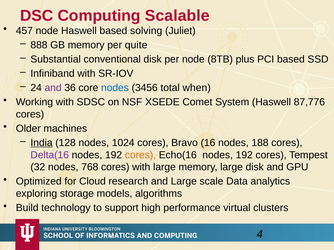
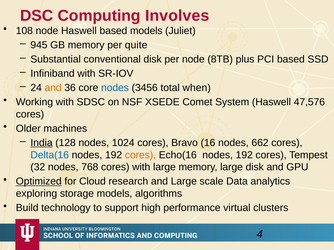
Scalable: Scalable -> Involves
457: 457 -> 108
based solving: solving -> models
888: 888 -> 945
and at (53, 88) colour: purple -> orange
87,776: 87,776 -> 47,576
188: 188 -> 662
Delta(16 colour: purple -> blue
Optimized underline: none -> present
